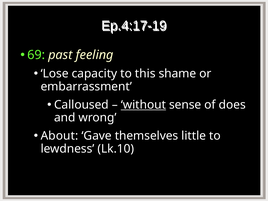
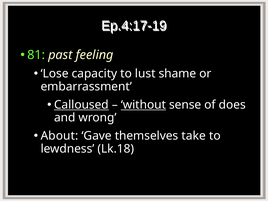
69: 69 -> 81
this: this -> lust
Calloused underline: none -> present
little: little -> take
Lk.10: Lk.10 -> Lk.18
